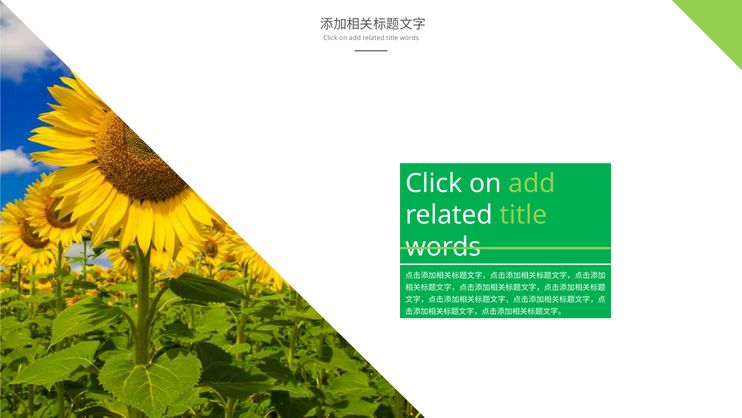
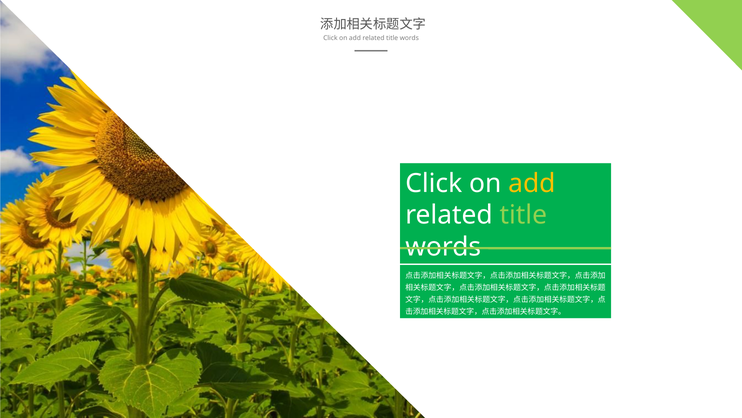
add at (532, 183) colour: light green -> yellow
